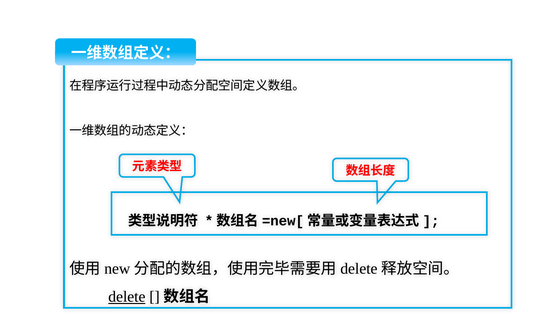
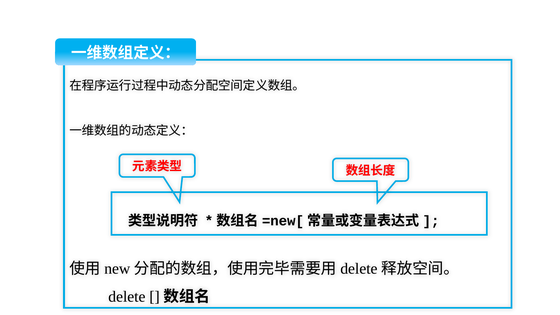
delete underline: present -> none
